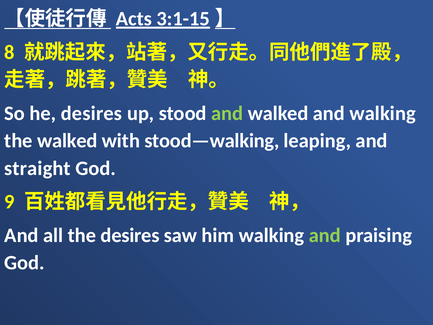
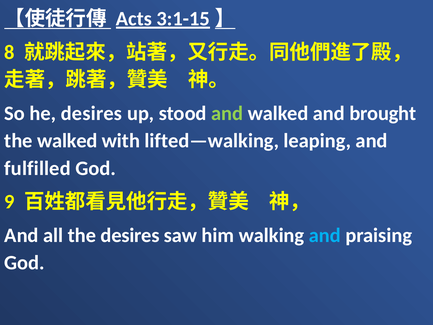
and walking: walking -> brought
stood—walking: stood—walking -> lifted—walking
straight: straight -> fulfilled
and at (325, 235) colour: light green -> light blue
